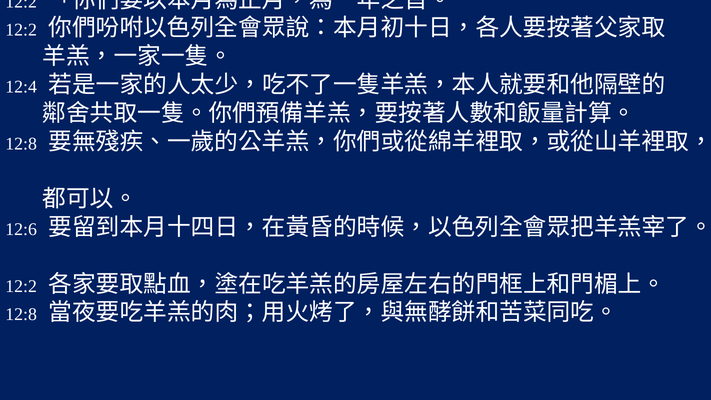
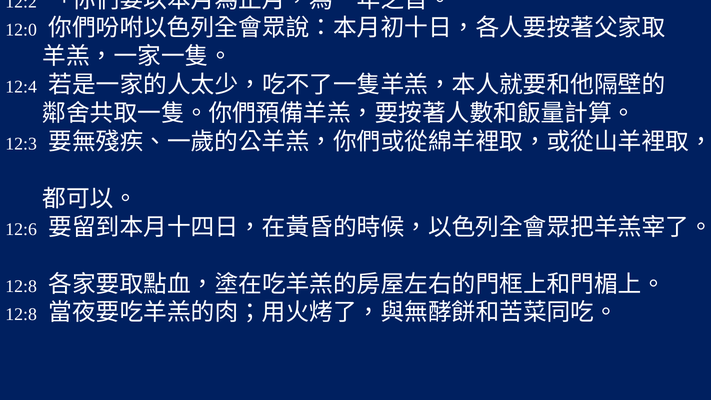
12:2 at (21, 30): 12:2 -> 12:0
12:8 at (21, 144): 12:8 -> 12:3
12:2 at (21, 286): 12:2 -> 12:8
